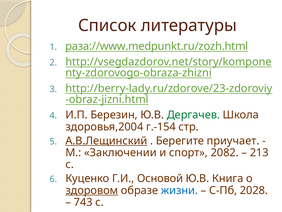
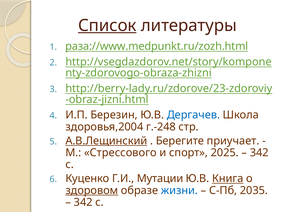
Список underline: none -> present
Дергачев colour: green -> blue
г.-154: г.-154 -> г.-248
Заключении: Заключении -> Стрессового
2082: 2082 -> 2025
213 at (259, 152): 213 -> 342
Основой: Основой -> Мутации
Книга underline: none -> present
2028: 2028 -> 2035
743 at (83, 202): 743 -> 342
